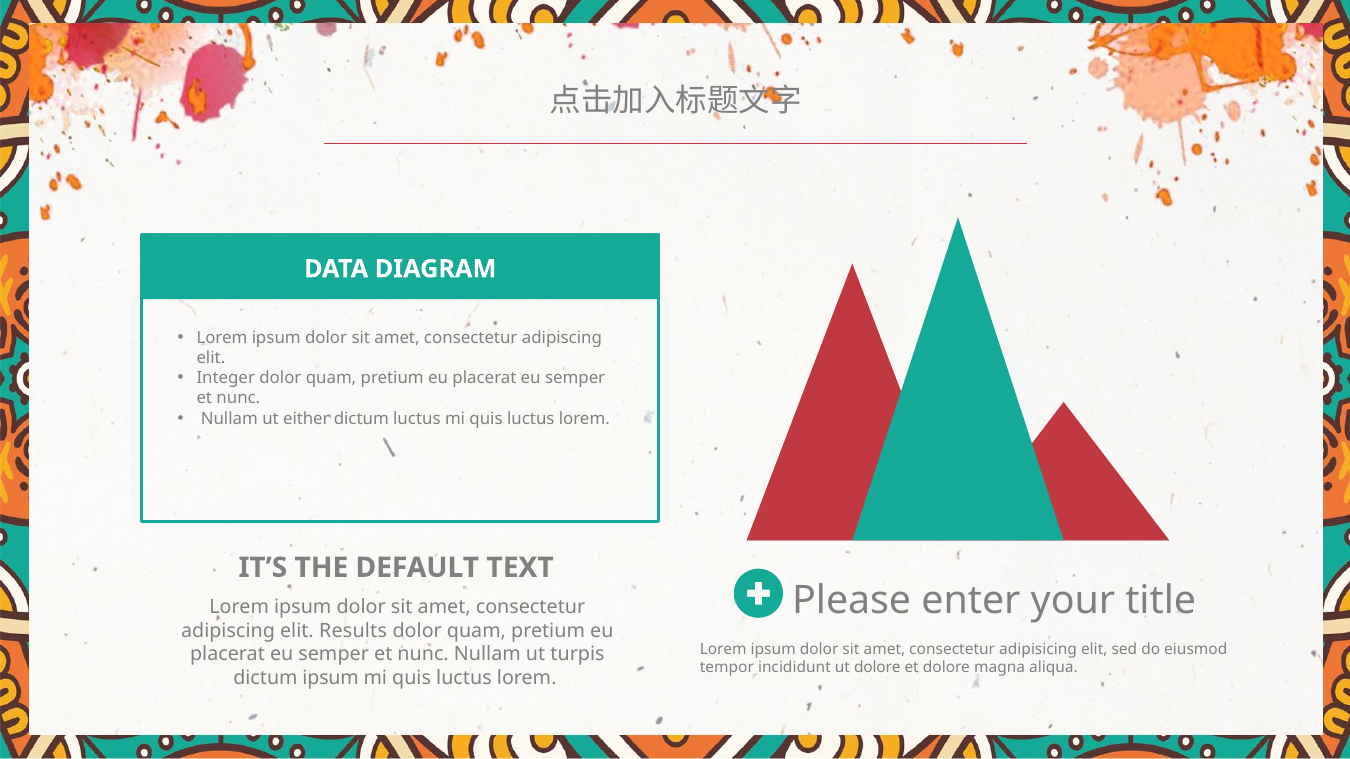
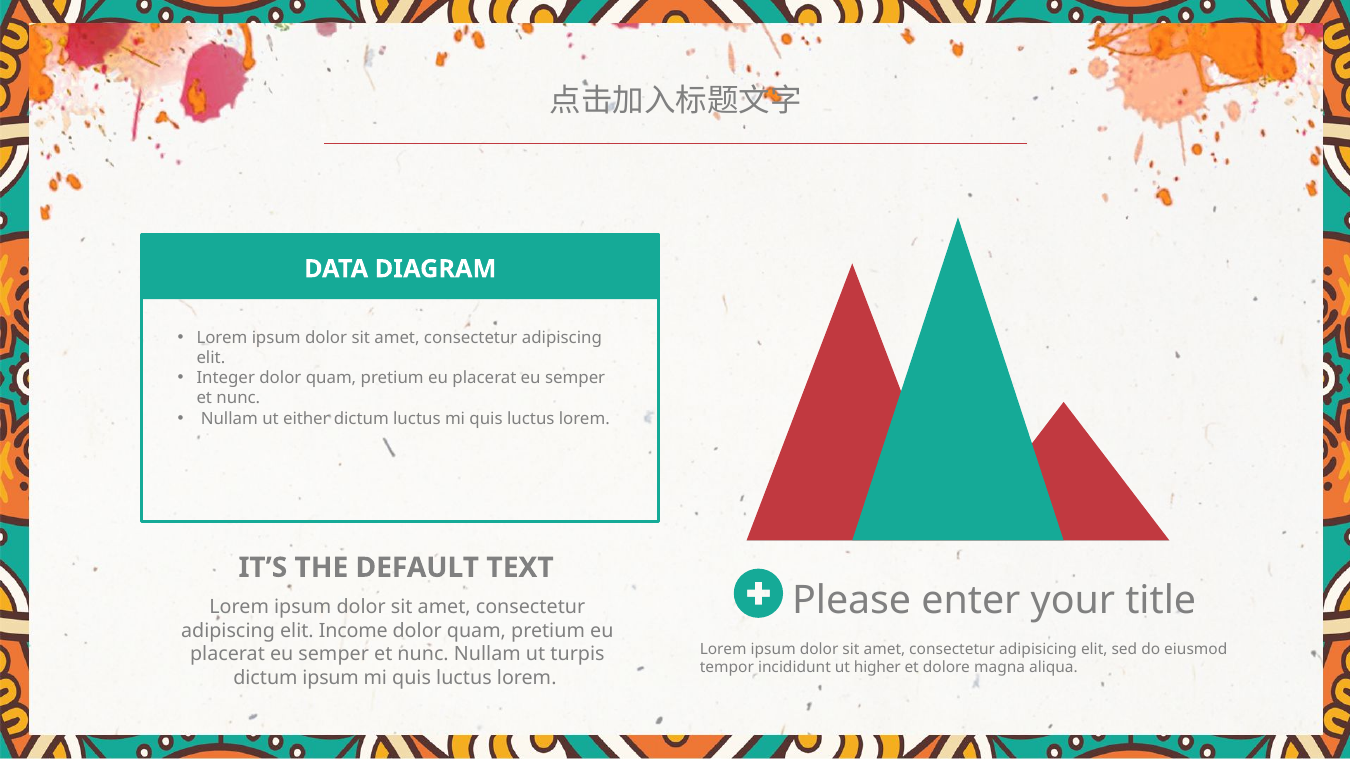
Results: Results -> Income
ut dolore: dolore -> higher
